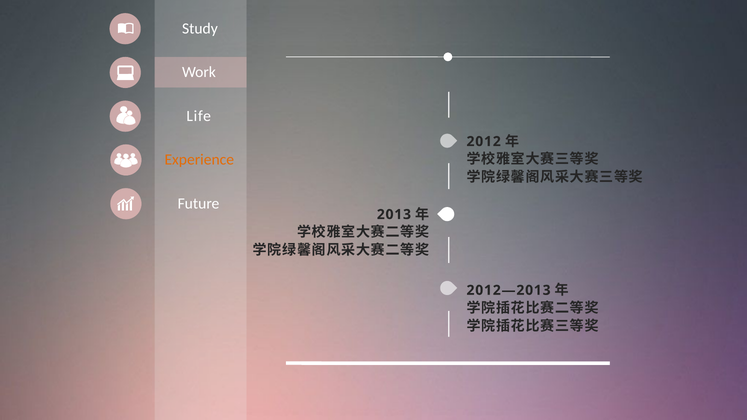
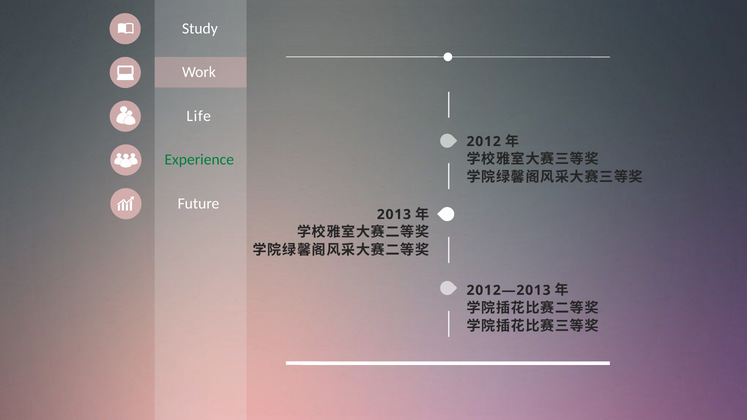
Experience colour: orange -> green
